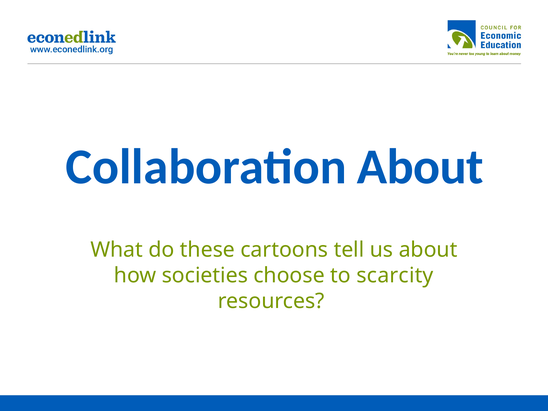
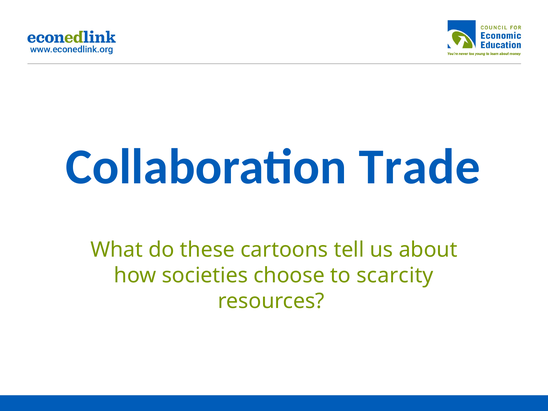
Collaboration About: About -> Trade
